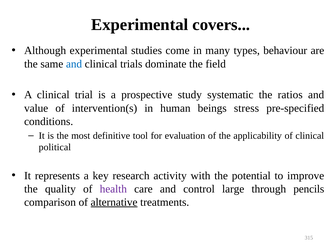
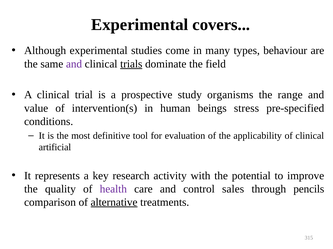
and at (74, 64) colour: blue -> purple
trials underline: none -> present
systematic: systematic -> organisms
ratios: ratios -> range
political: political -> artificial
large: large -> sales
